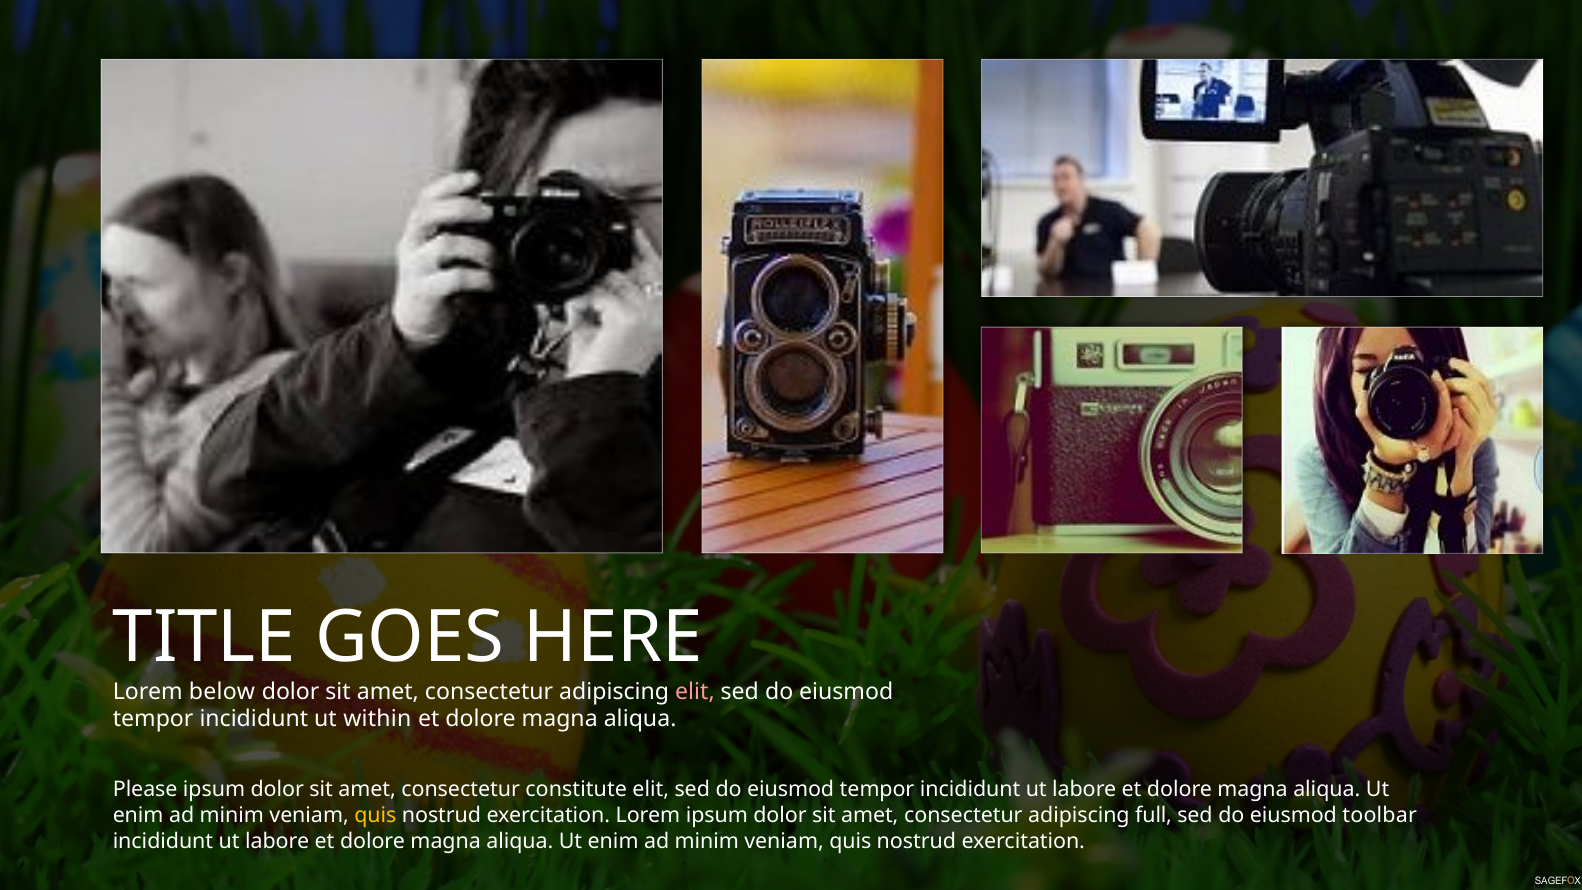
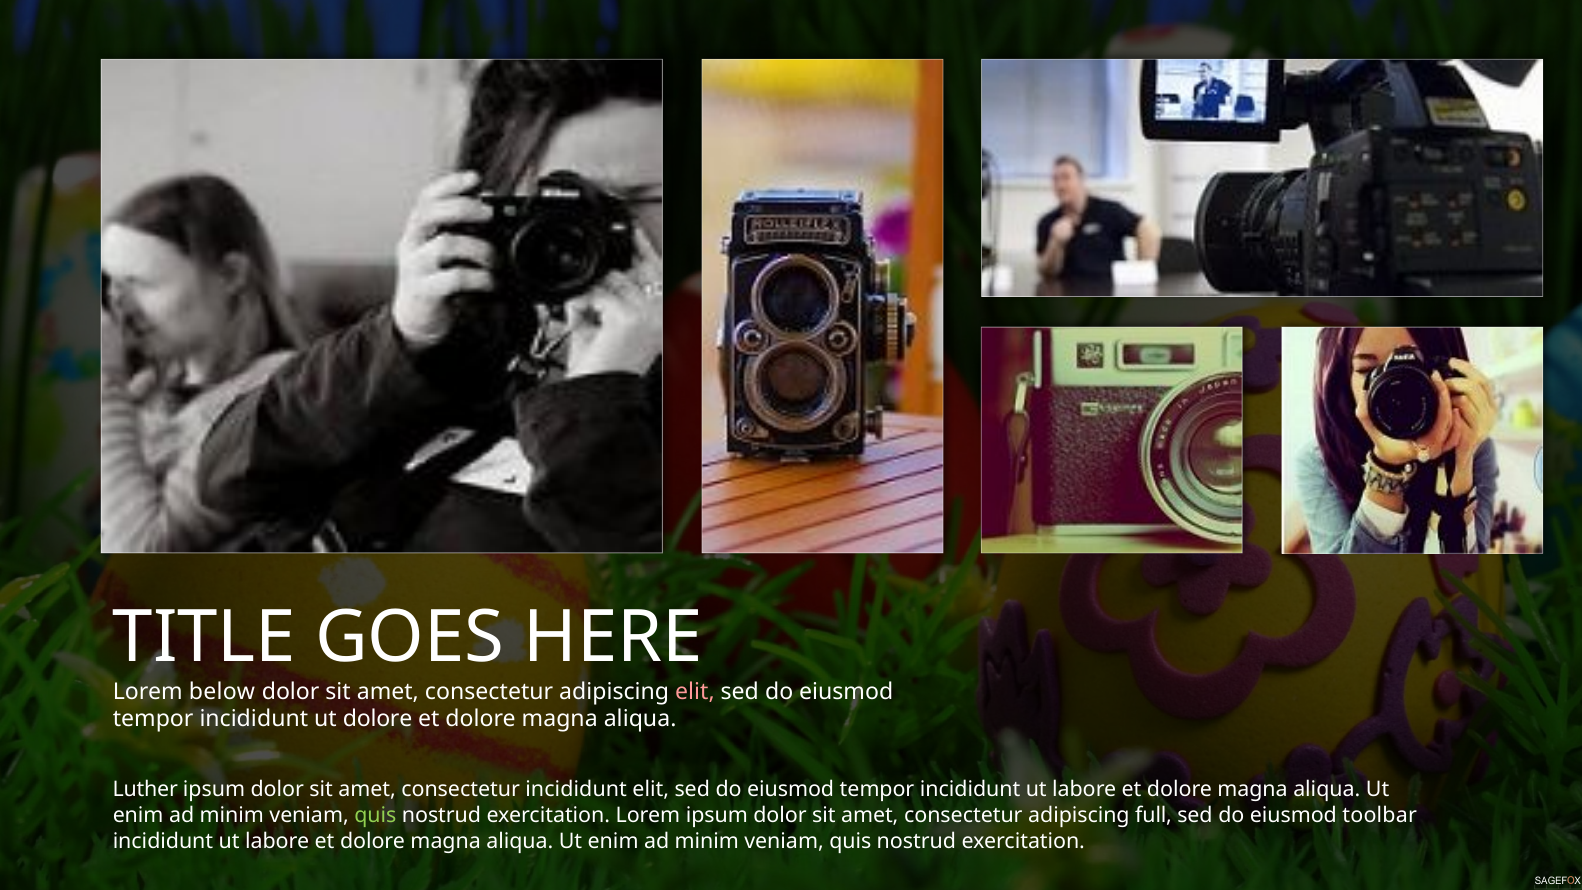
ut within: within -> dolore
Please: Please -> Luther
consectetur constitute: constitute -> incididunt
quis at (375, 815) colour: yellow -> light green
